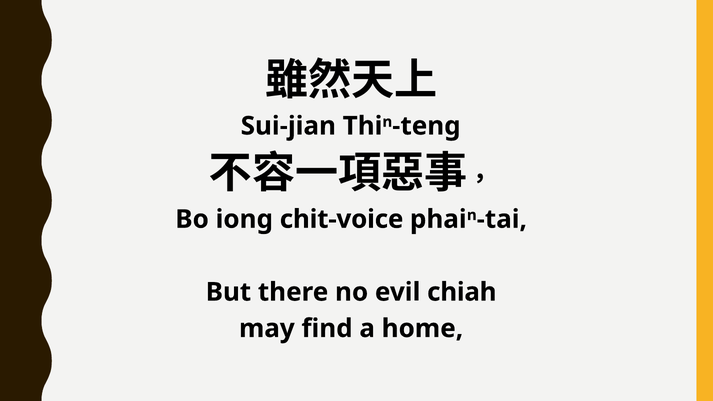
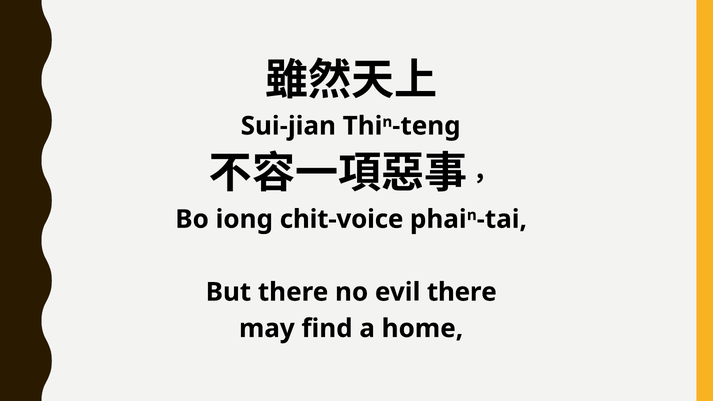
evil chiah: chiah -> there
